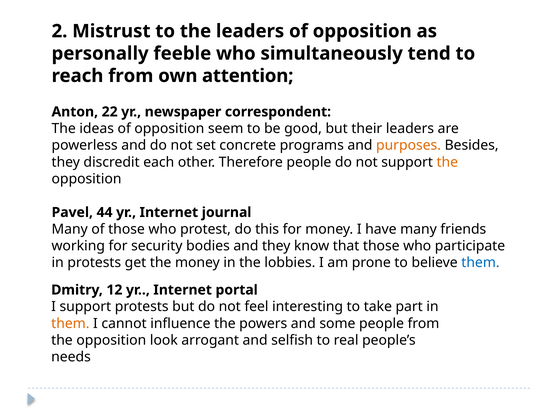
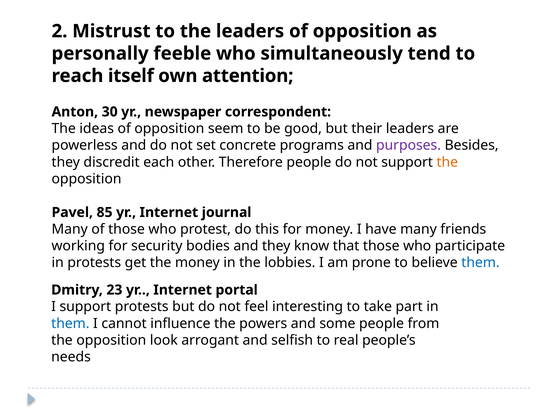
reach from: from -> itself
22: 22 -> 30
purposes colour: orange -> purple
44: 44 -> 85
12: 12 -> 23
them at (70, 323) colour: orange -> blue
